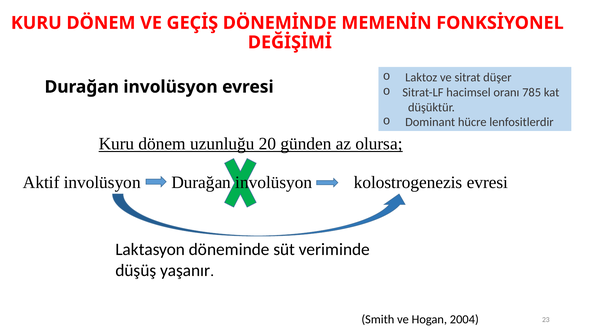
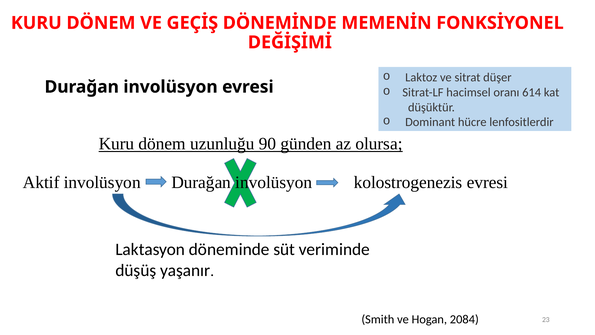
785: 785 -> 614
20: 20 -> 90
2004: 2004 -> 2084
